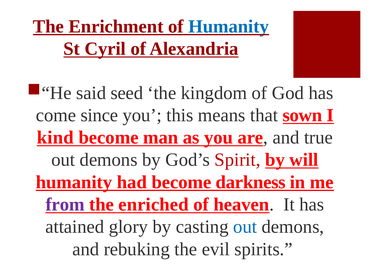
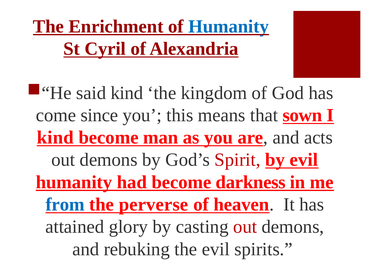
said seed: seed -> kind
true: true -> acts
by will: will -> evil
from colour: purple -> blue
enriched: enriched -> perverse
out at (245, 227) colour: blue -> red
